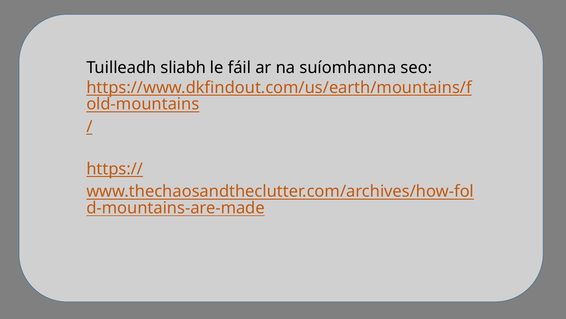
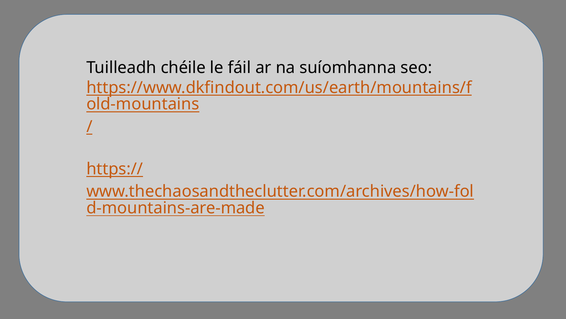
sliabh: sliabh -> chéile
